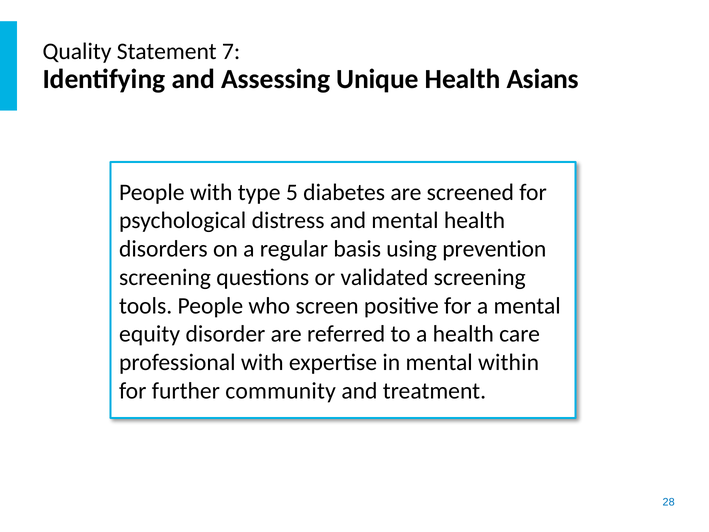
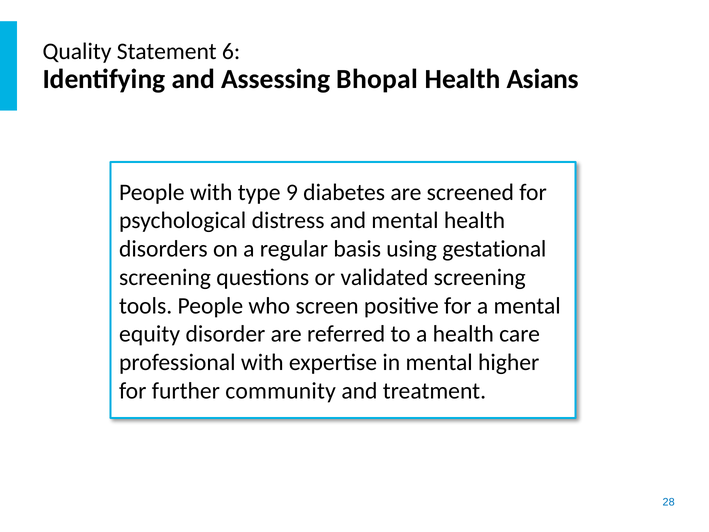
7: 7 -> 6
Unique: Unique -> Bhopal
5: 5 -> 9
prevention: prevention -> gestational
within: within -> higher
